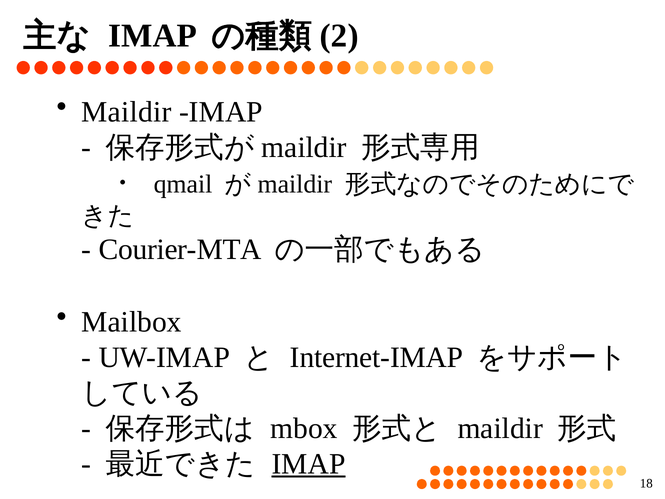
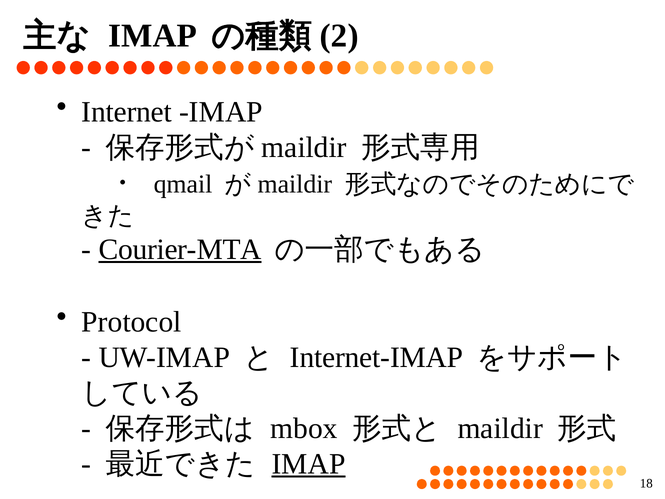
Maildir at (126, 112): Maildir -> Internet
Courier-MTA underline: none -> present
Mailbox: Mailbox -> Protocol
